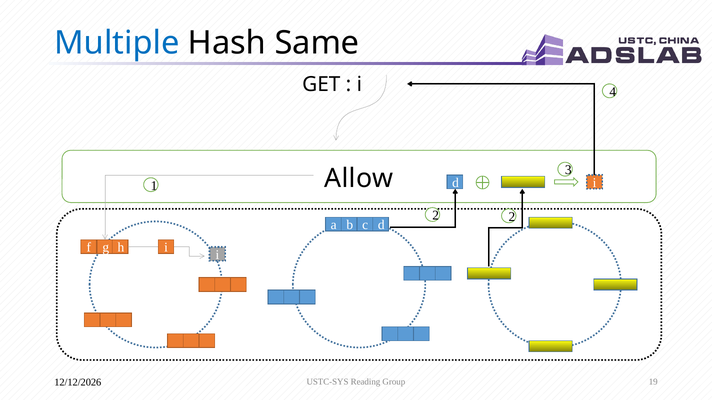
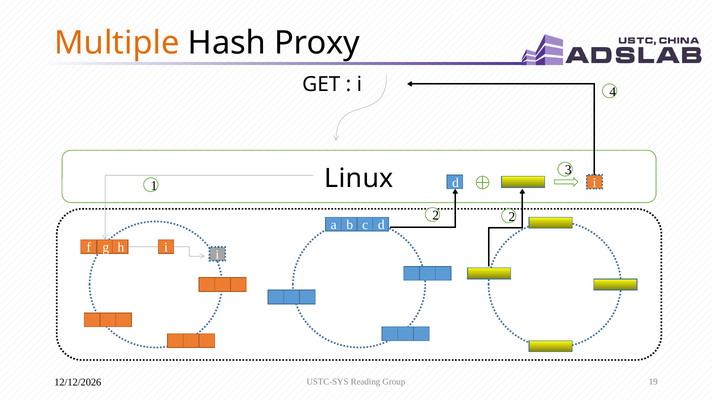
Multiple colour: blue -> orange
Same: Same -> Proxy
Allow: Allow -> Linux
